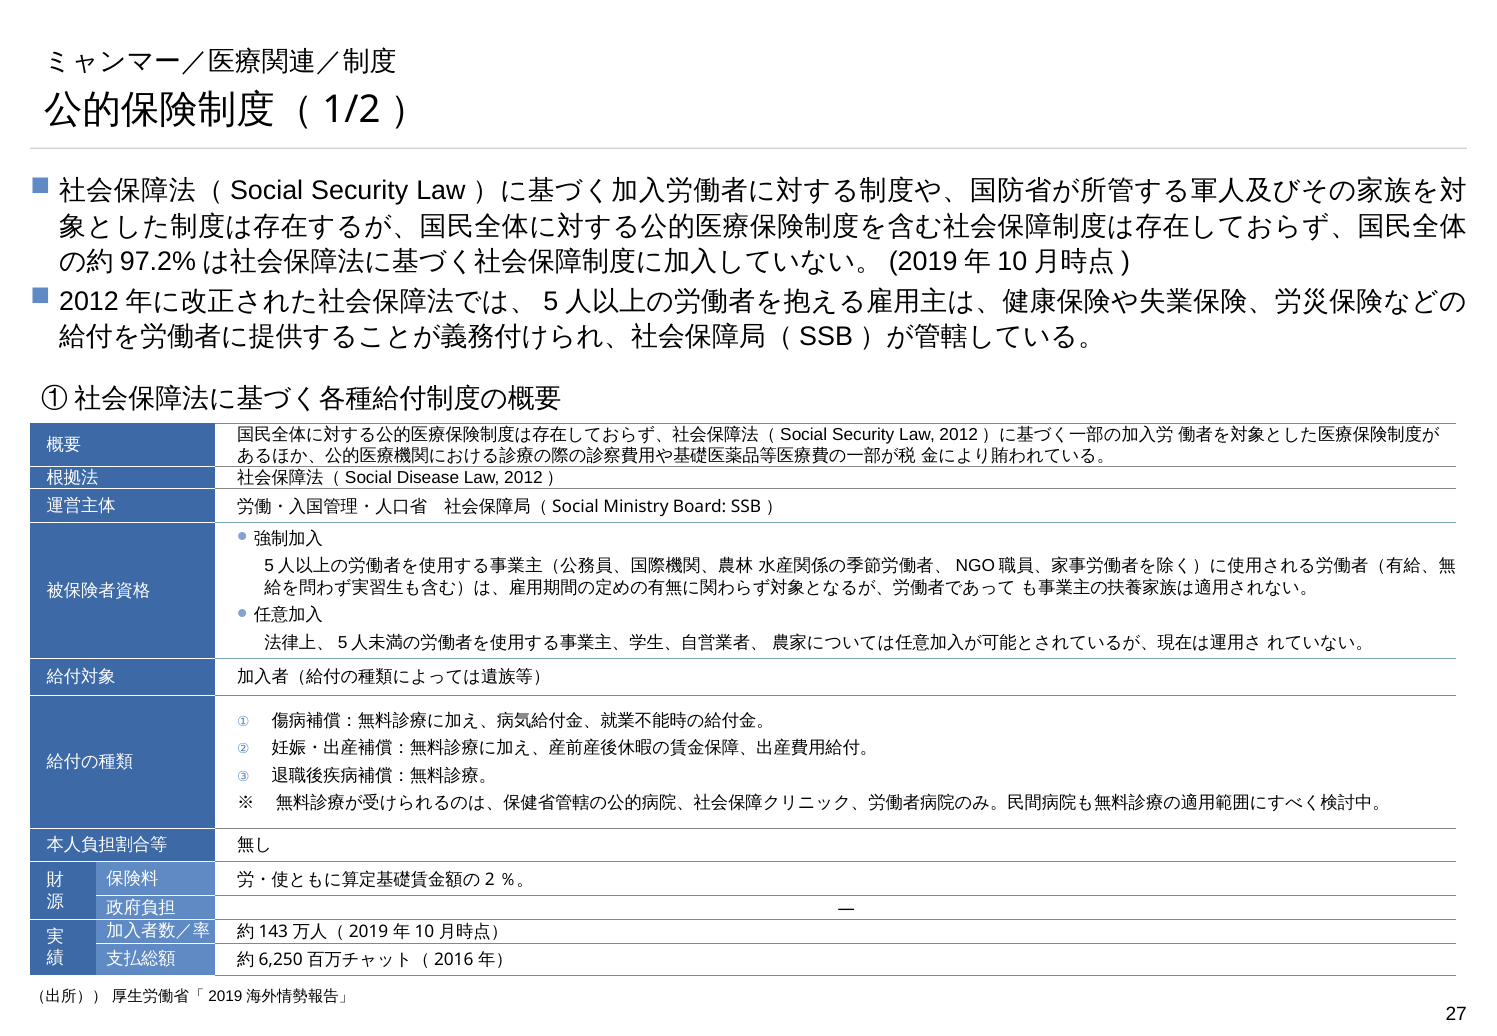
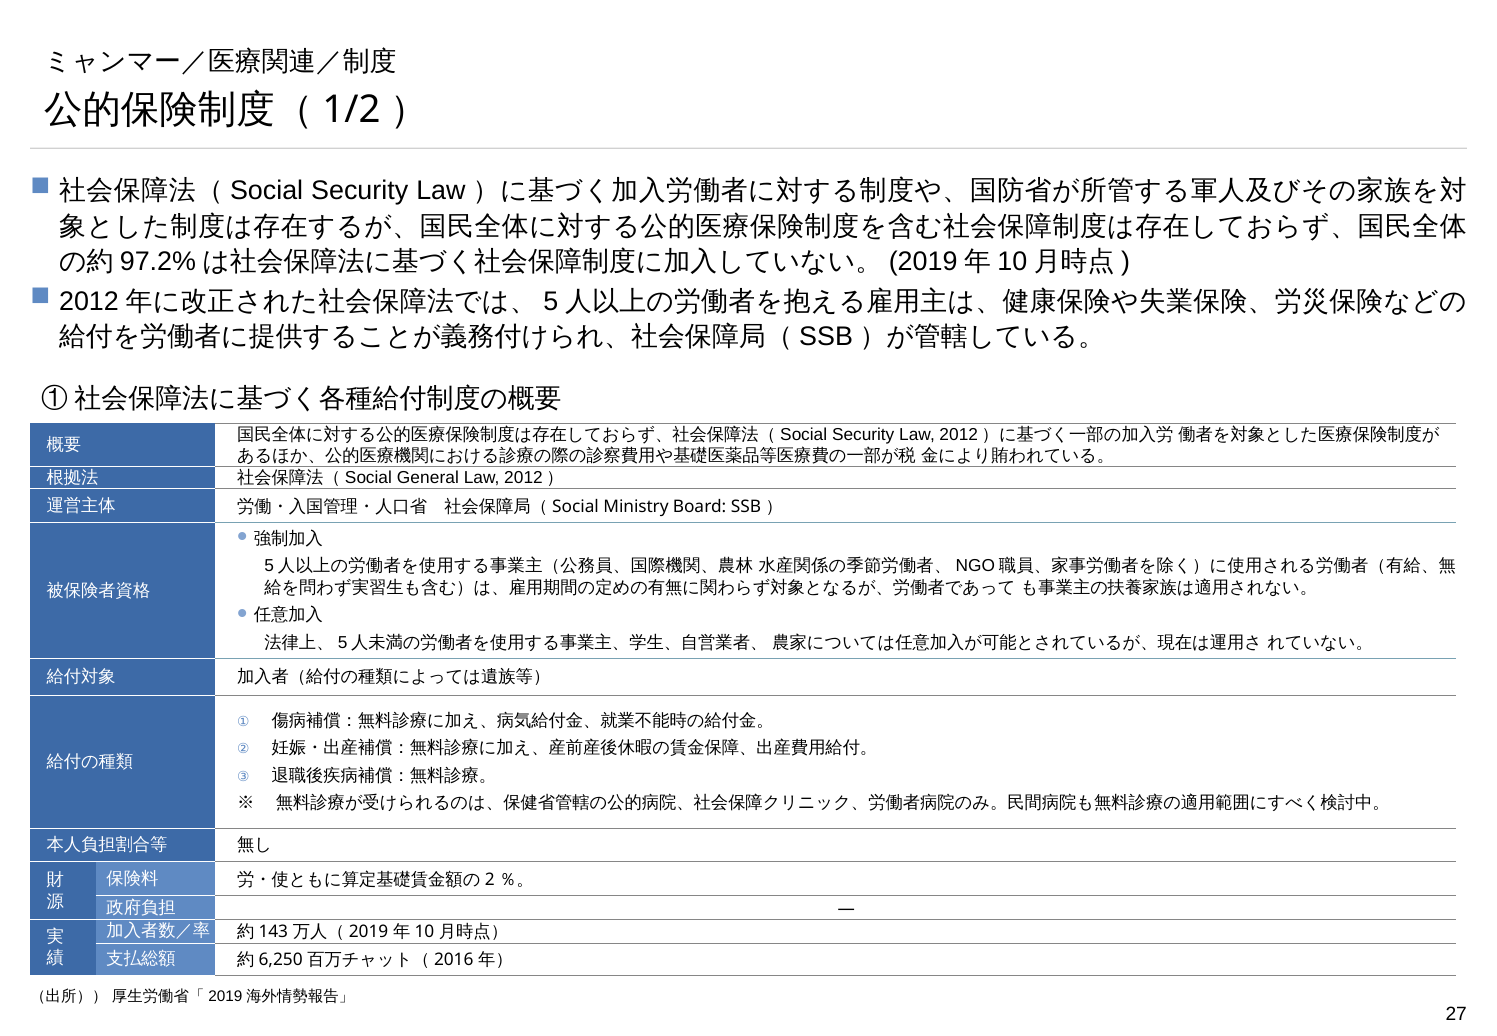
Disease: Disease -> General
